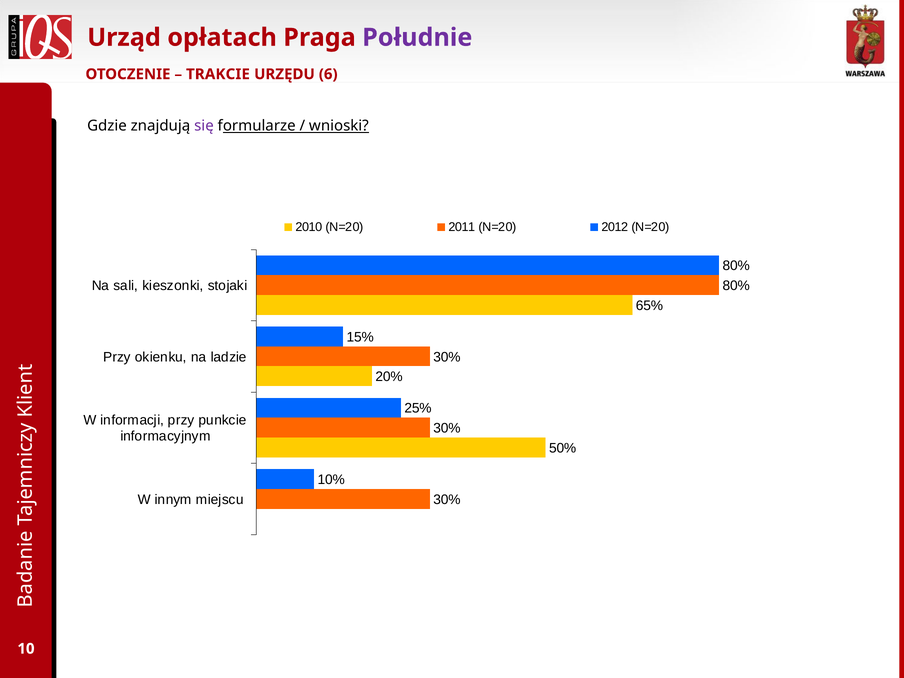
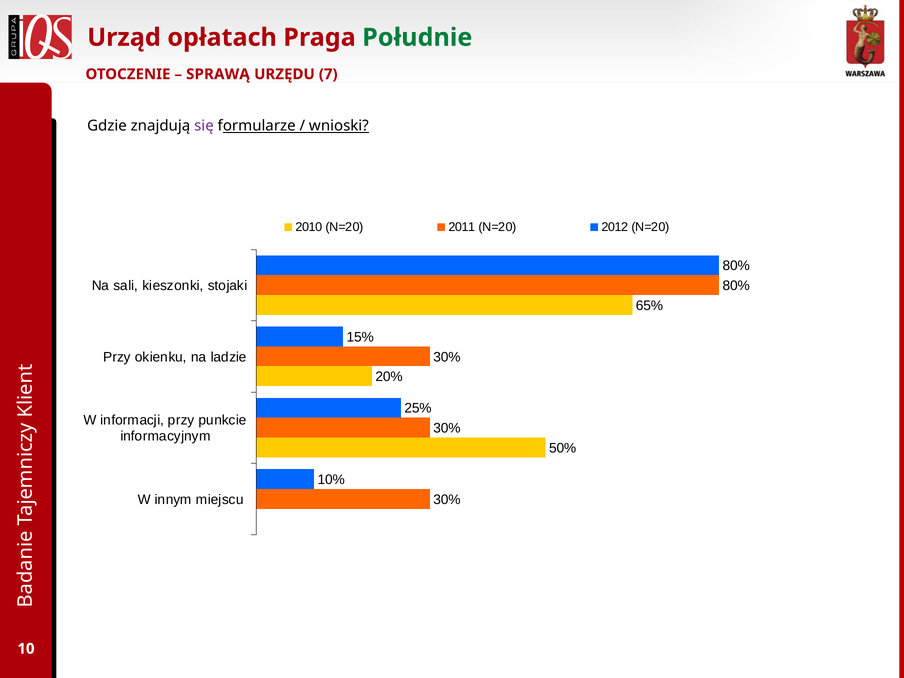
Południe colour: purple -> green
TRAKCIE: TRAKCIE -> SPRAWĄ
6: 6 -> 7
